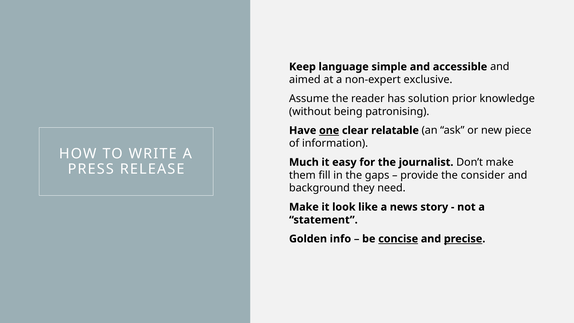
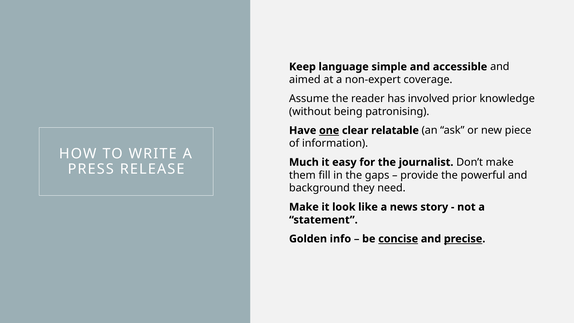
exclusive: exclusive -> coverage
solution: solution -> involved
consider: consider -> powerful
